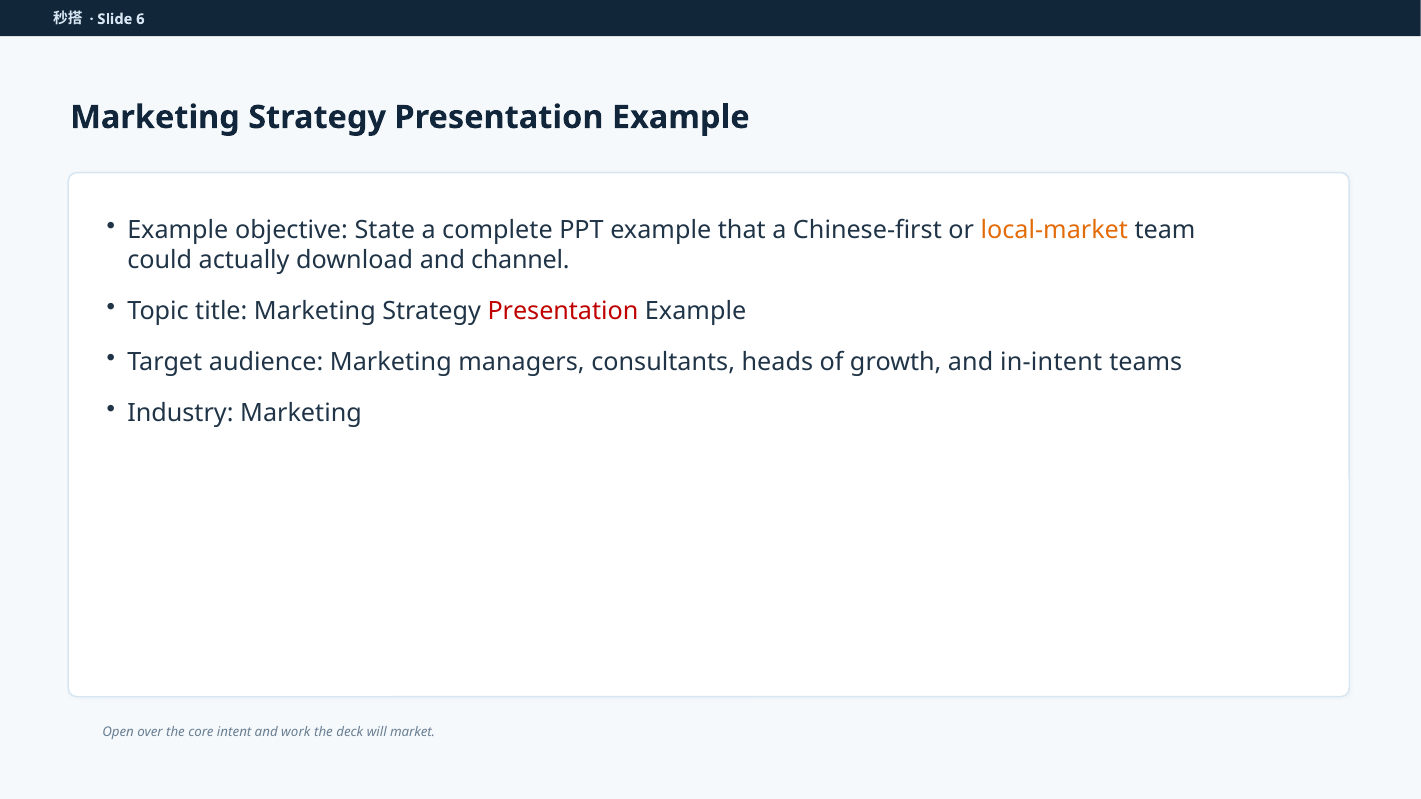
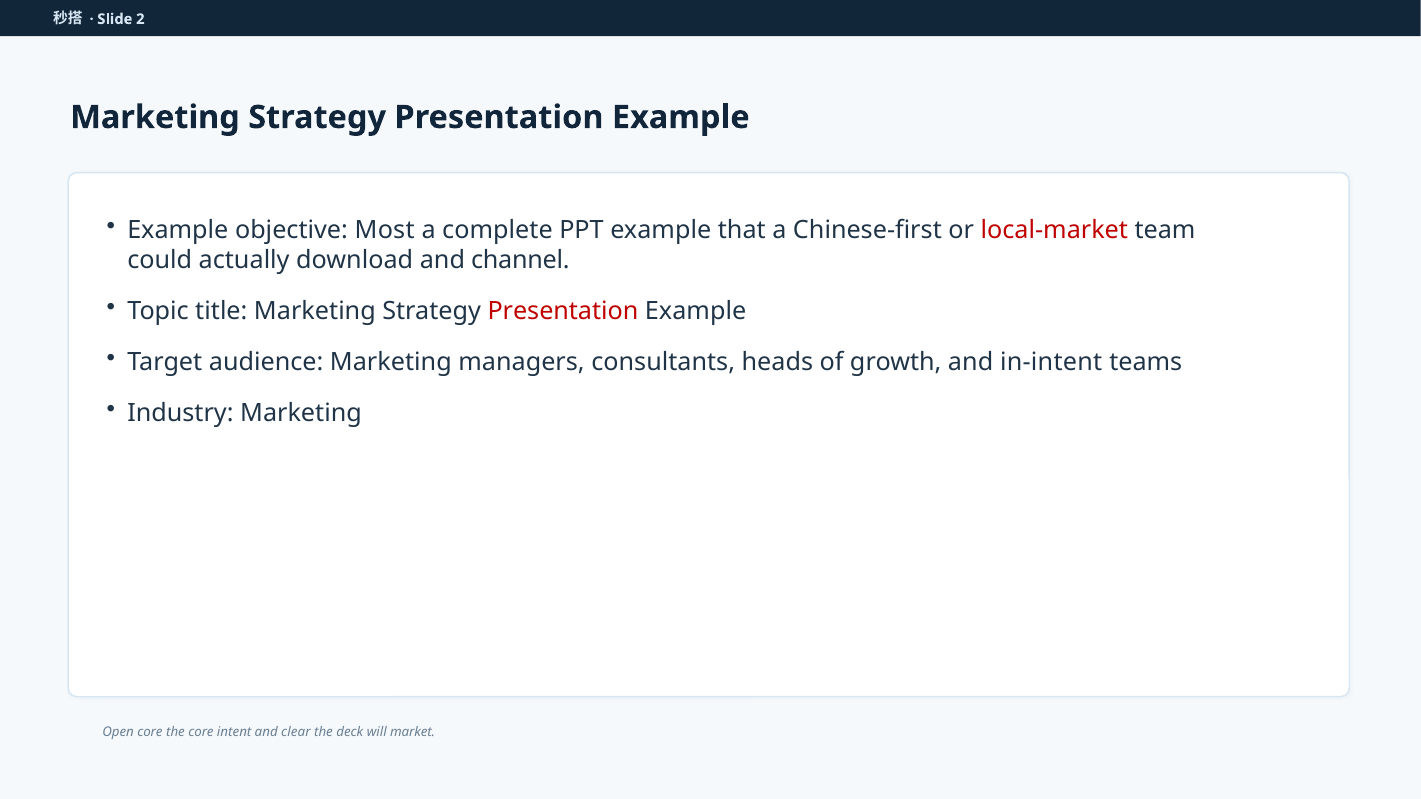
6: 6 -> 2
State: State -> Most
local-market colour: orange -> red
Open over: over -> core
work: work -> clear
